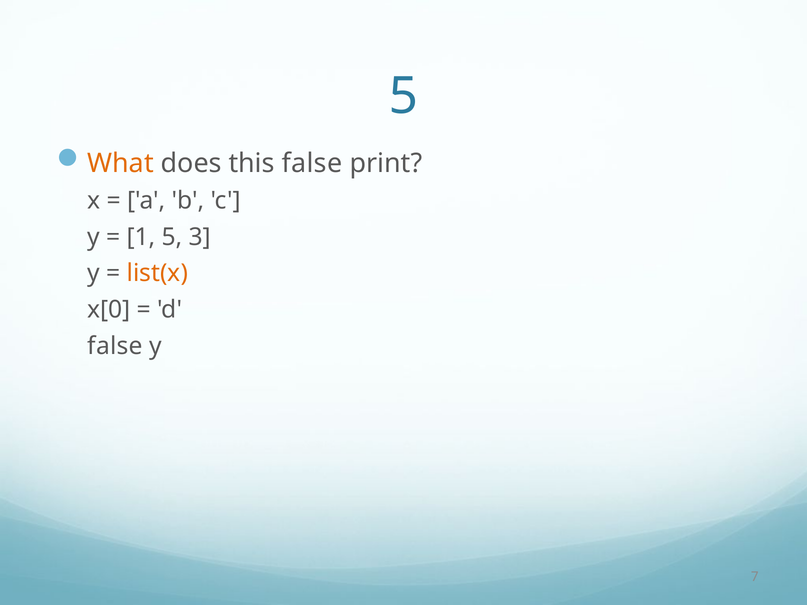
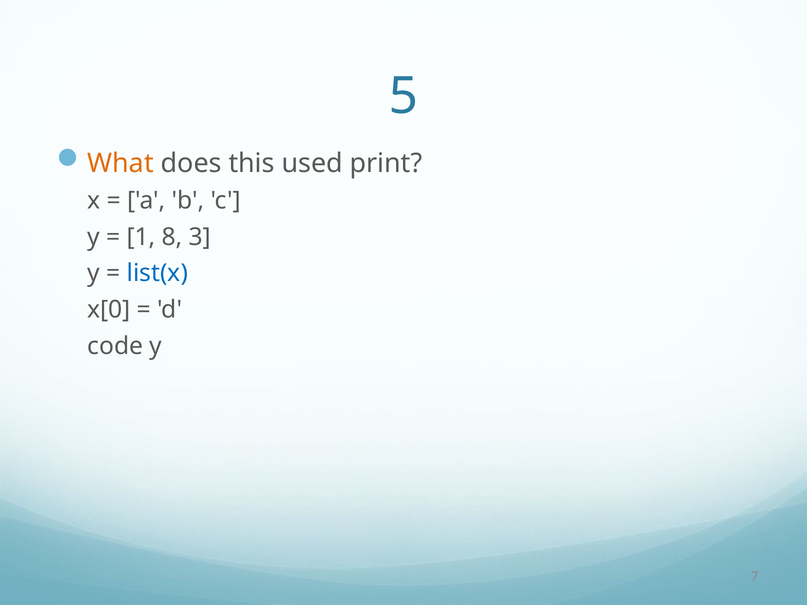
this false: false -> used
1 5: 5 -> 8
list(x colour: orange -> blue
false at (115, 346): false -> code
